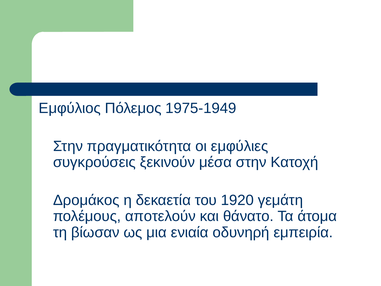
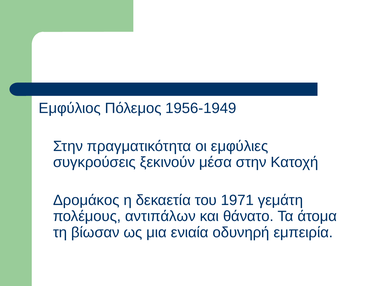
1975-1949: 1975-1949 -> 1956-1949
1920: 1920 -> 1971
αποτελούν: αποτελούν -> αντιπάλων
